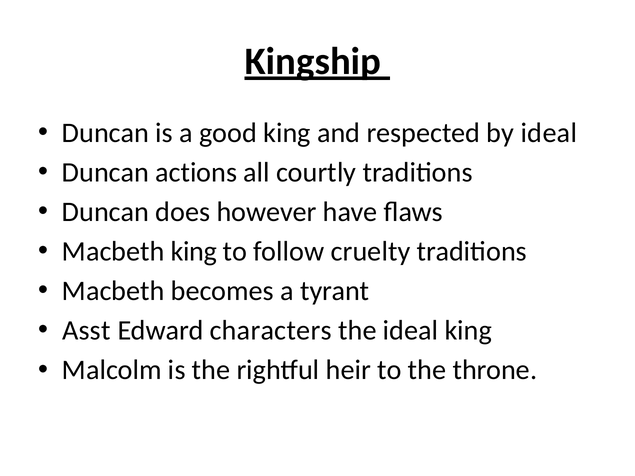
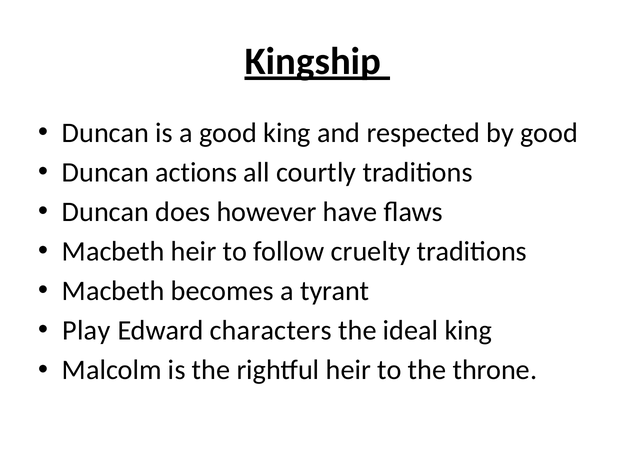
by ideal: ideal -> good
Macbeth king: king -> heir
Asst: Asst -> Play
